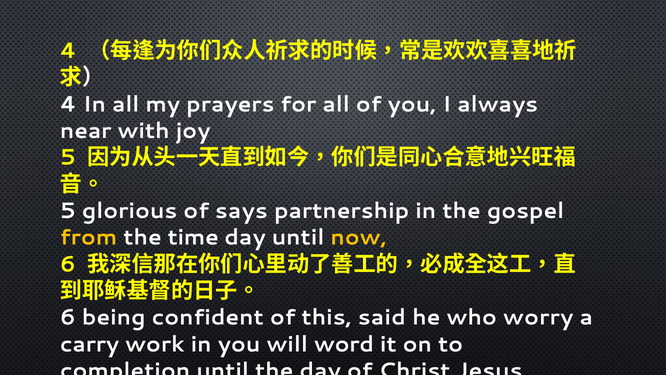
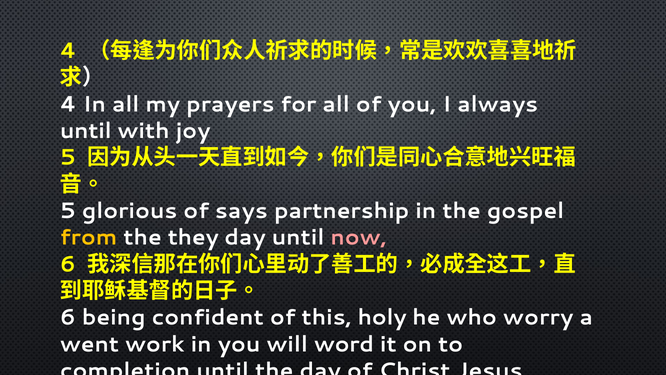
near at (86, 131): near -> until
time: time -> they
now colour: yellow -> pink
said: said -> holy
carry: carry -> went
